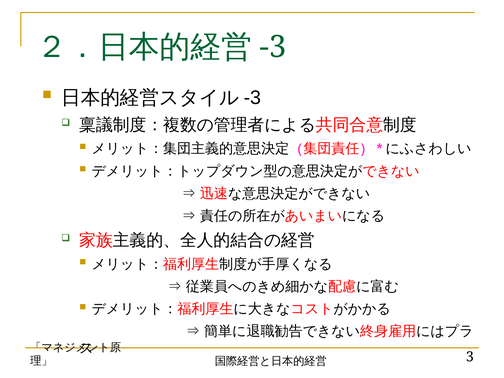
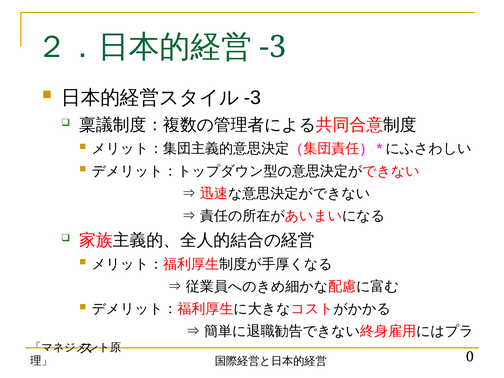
3: 3 -> 0
